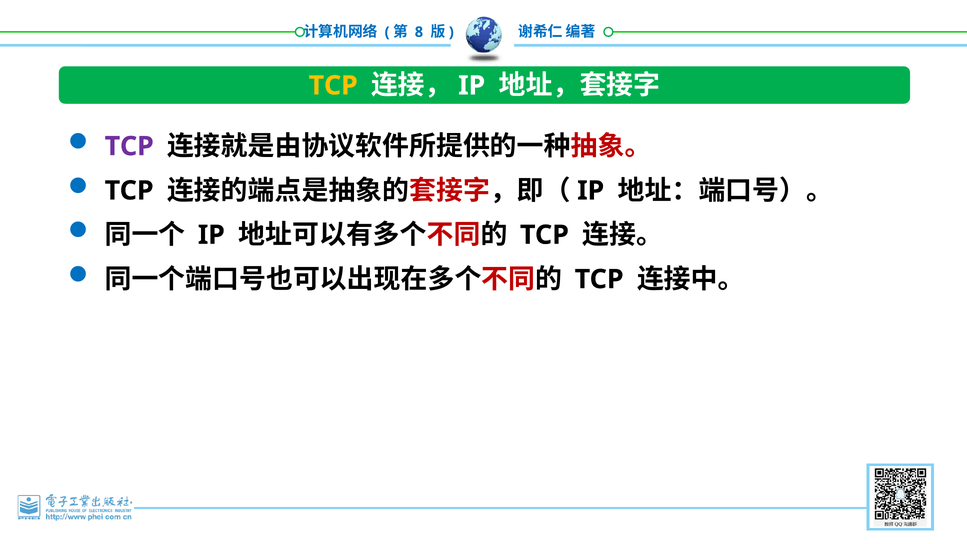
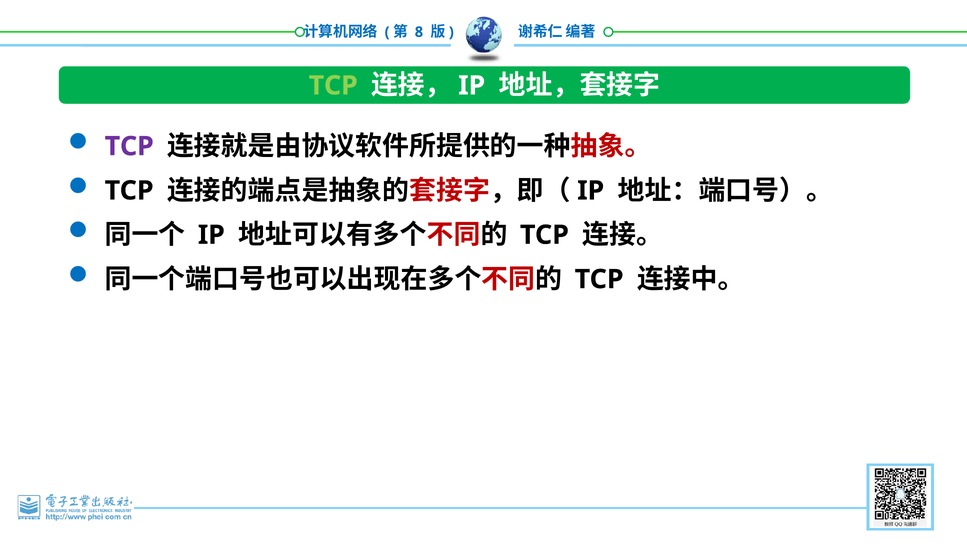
TCP at (333, 86) colour: yellow -> light green
